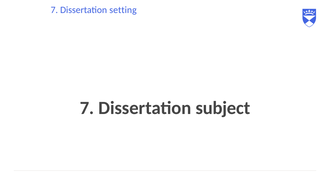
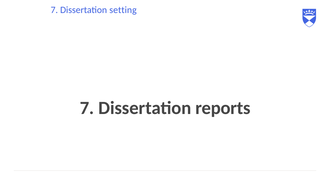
subject: subject -> reports
